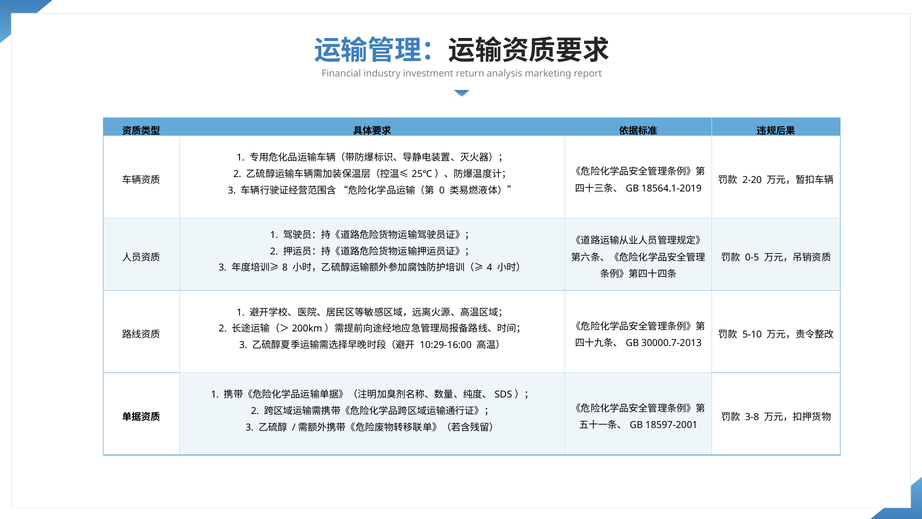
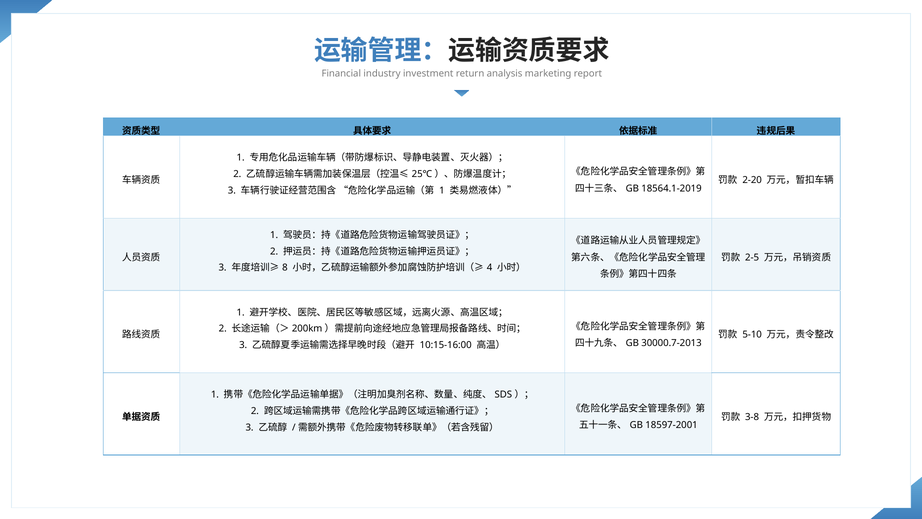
0 at (442, 190): 0 -> 1
0-5: 0-5 -> 2-5
10:29-16:00: 10:29-16:00 -> 10:15-16:00
